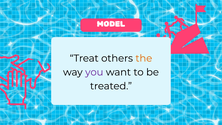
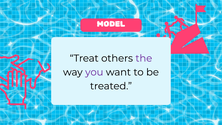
the colour: orange -> purple
